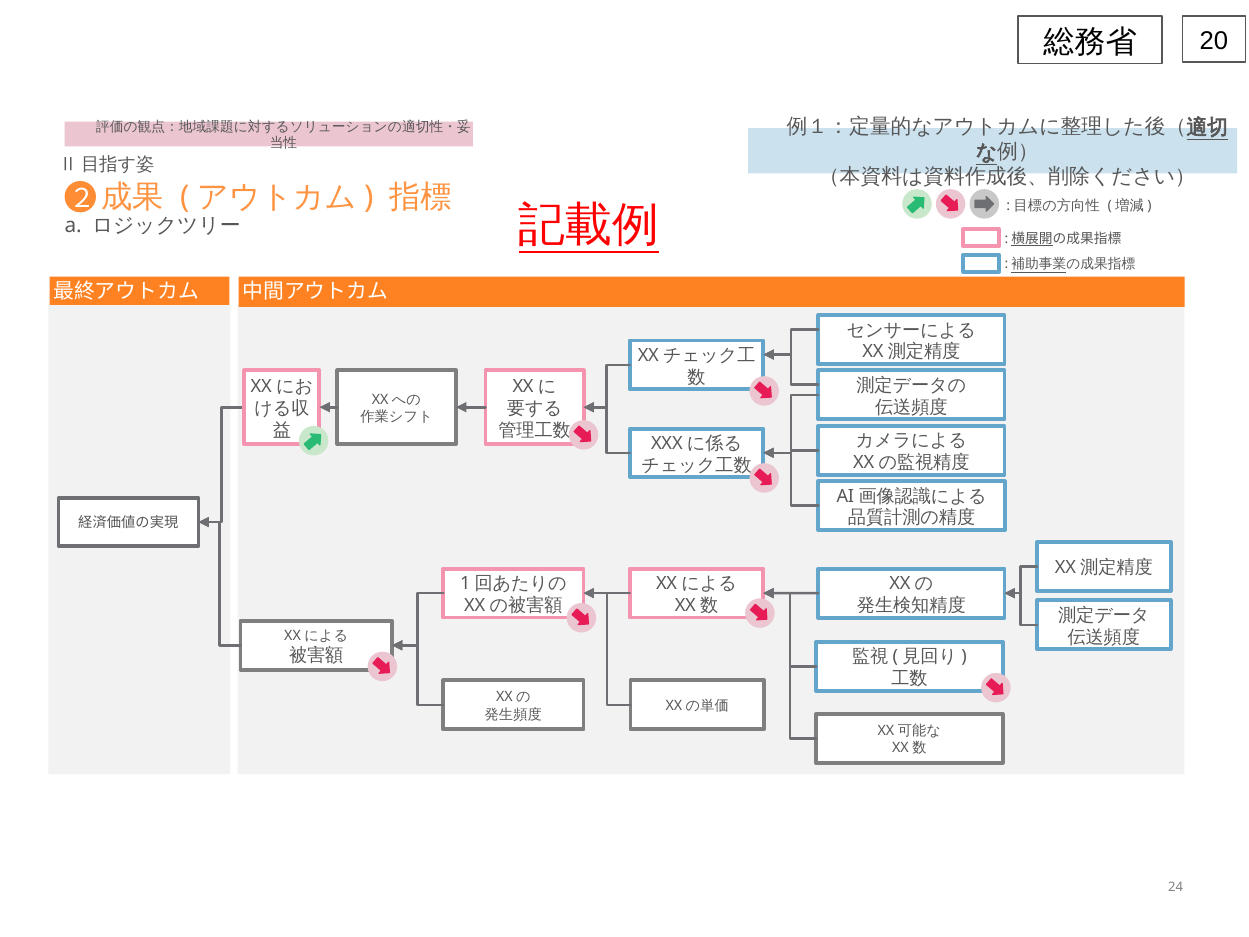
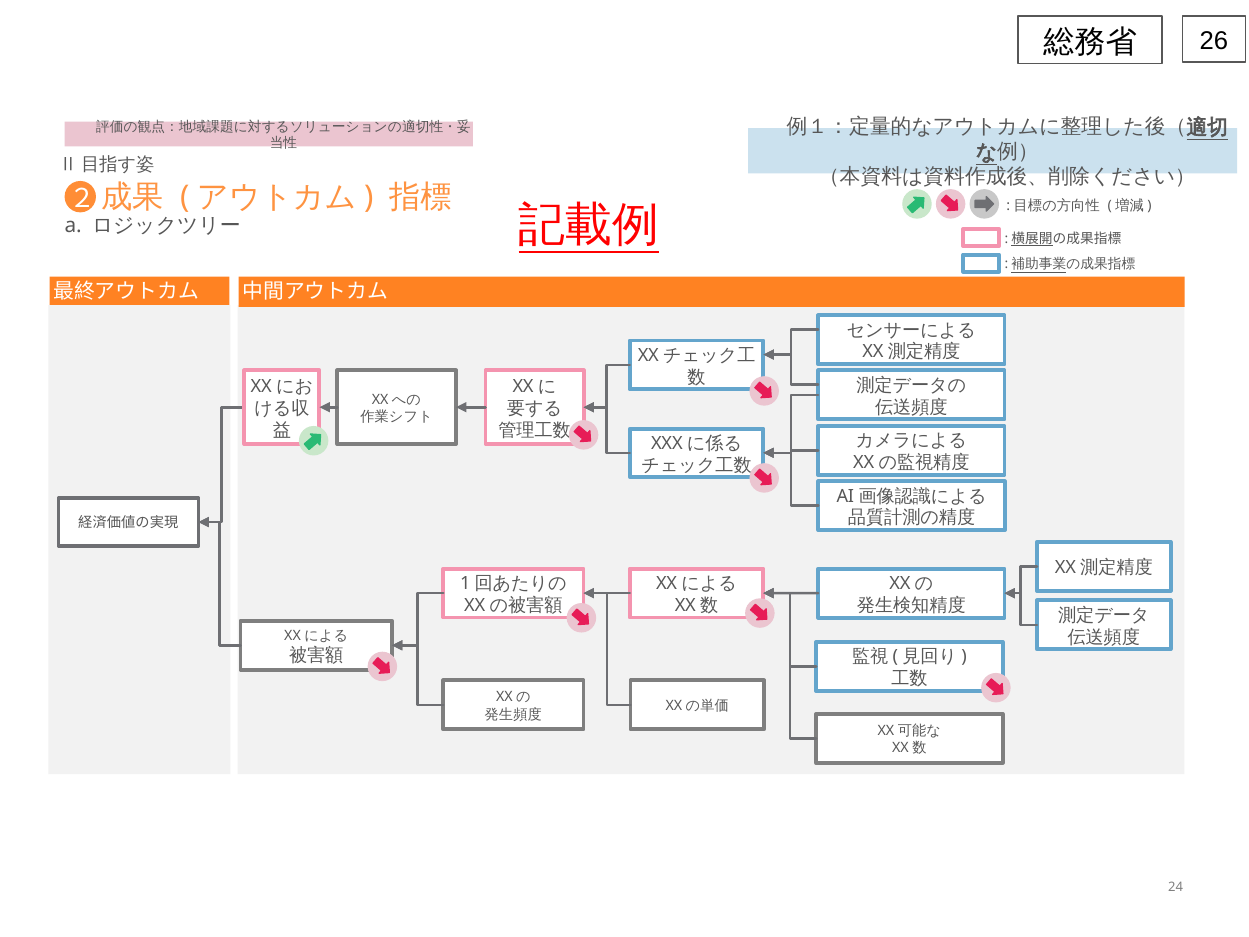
20: 20 -> 26
